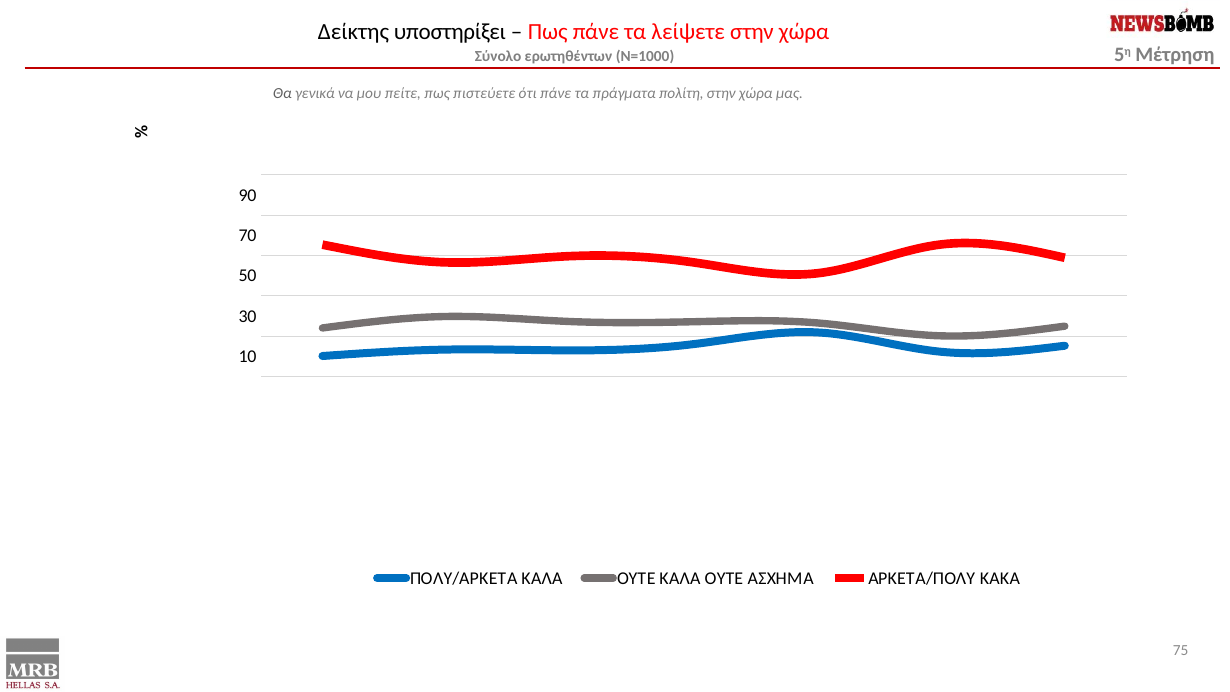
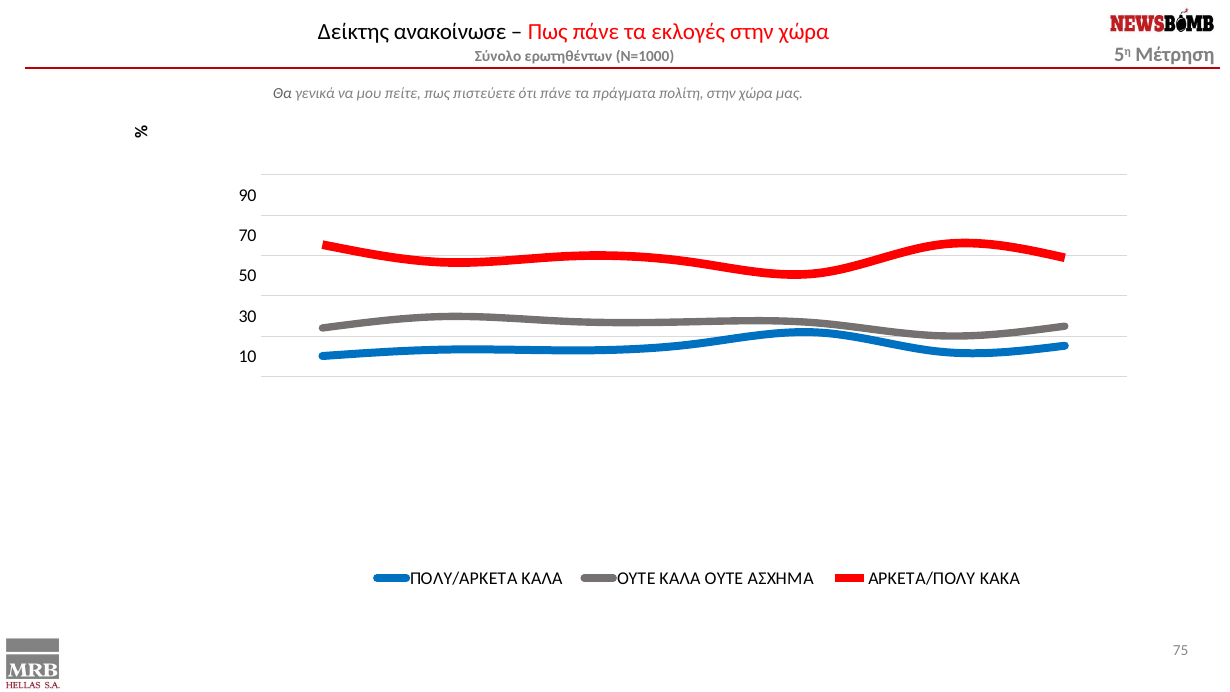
υποστηρίξει: υποστηρίξει -> ανακοίνωσε
λείψετε: λείψετε -> εκλογές
